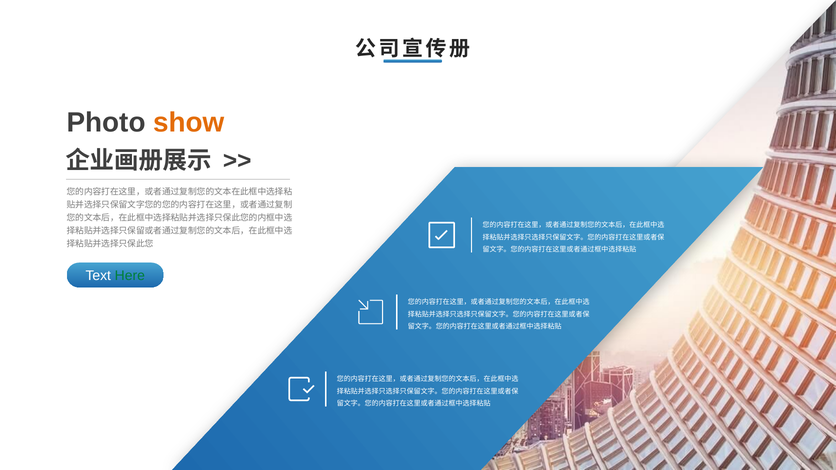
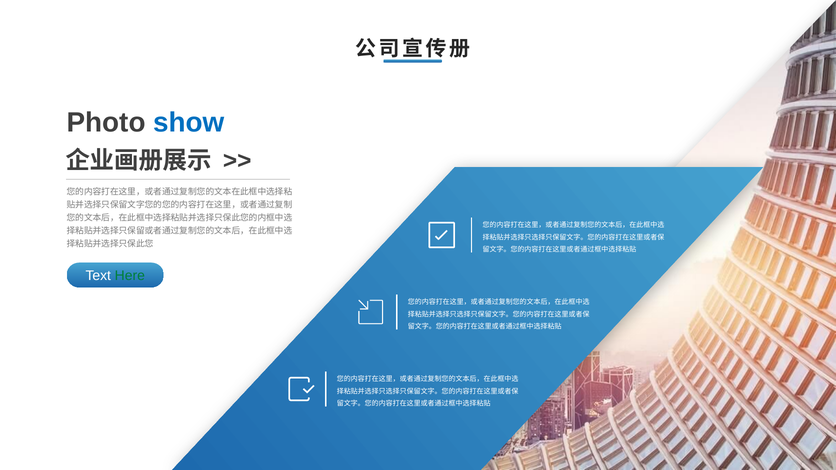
show colour: orange -> blue
